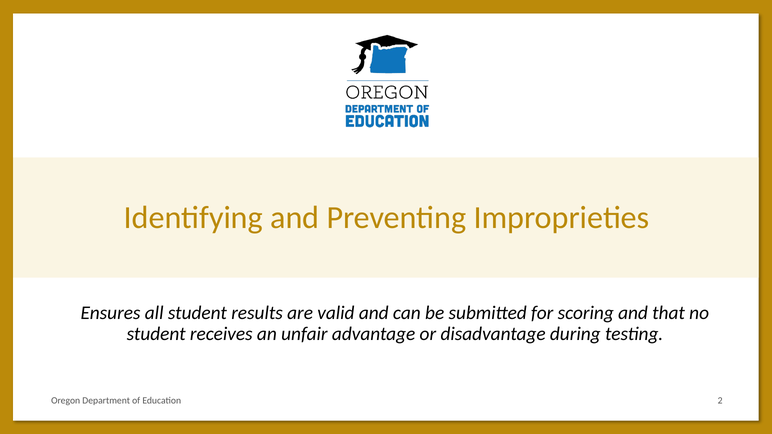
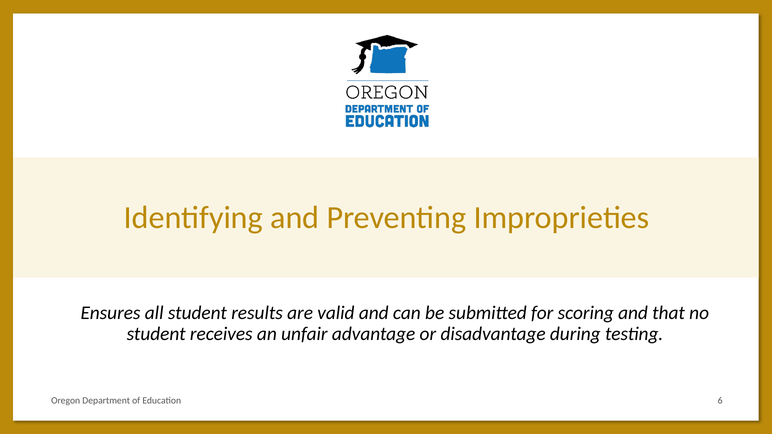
2: 2 -> 6
